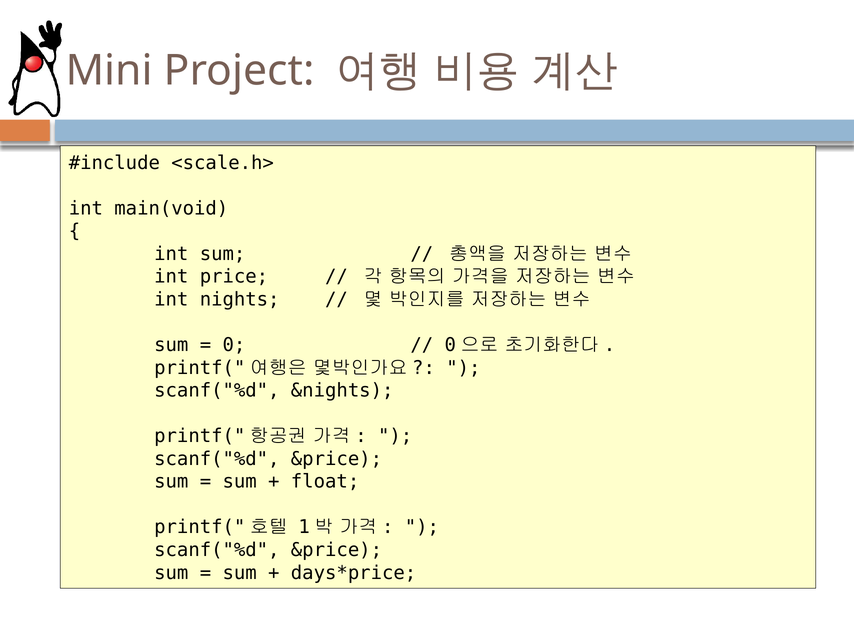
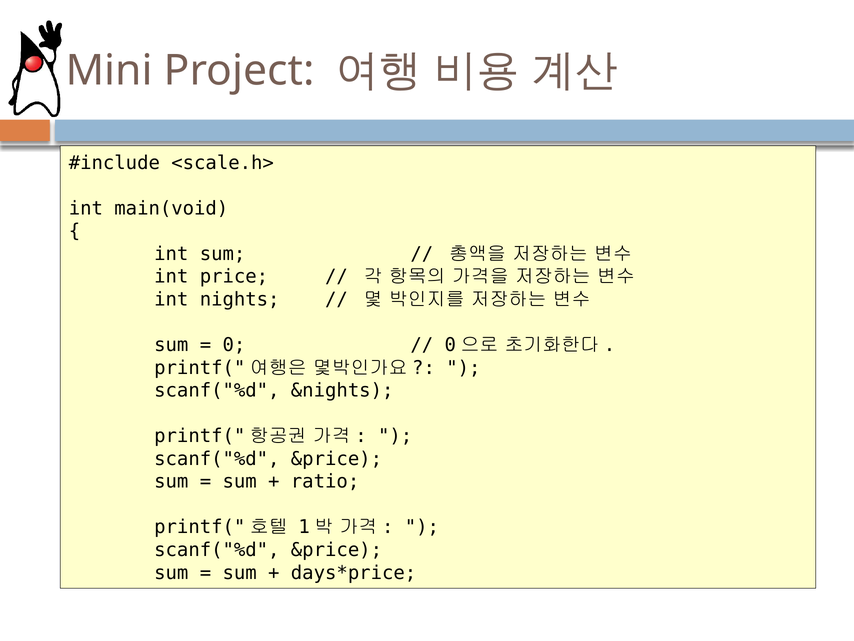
float: float -> ratio
